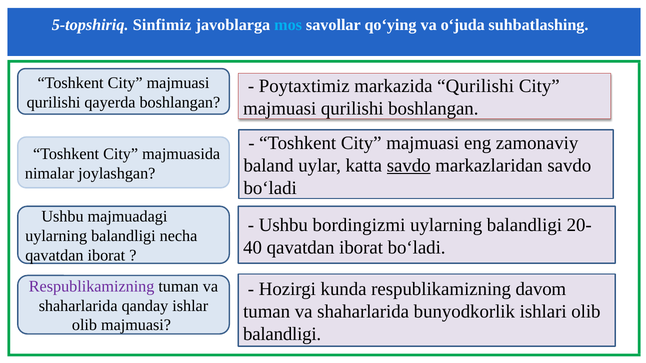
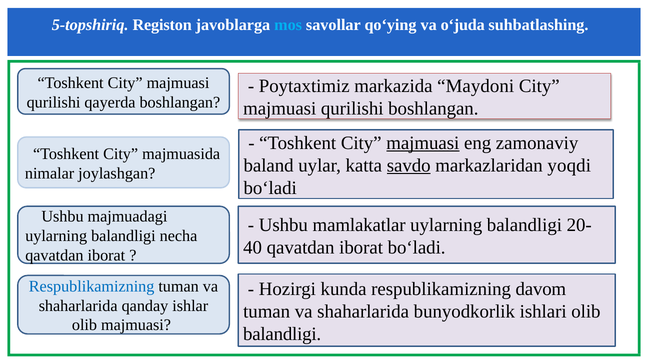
Sinfimiz: Sinfimiz -> Registon
markazida Qurilishi: Qurilishi -> Maydoni
majmuasi at (423, 143) underline: none -> present
markazlaridan savdo: savdo -> yoqdi
bordingizmi: bordingizmi -> mamlakatlar
Respublikamizning at (92, 287) colour: purple -> blue
